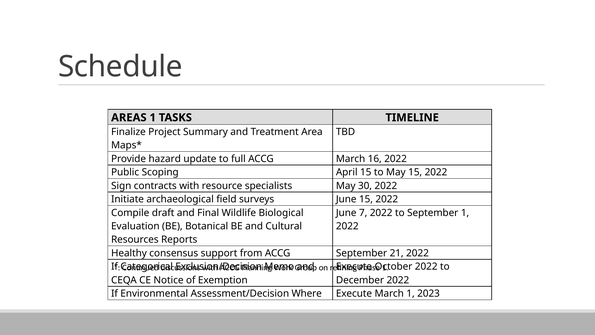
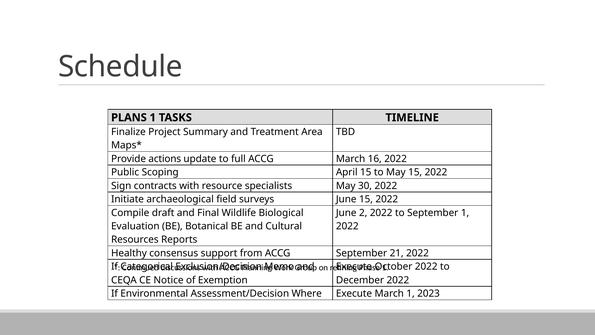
AREAS: AREAS -> PLANS
hazard: hazard -> actions
7: 7 -> 2
